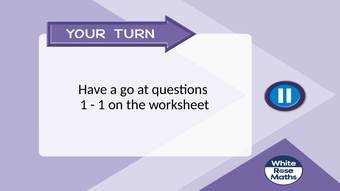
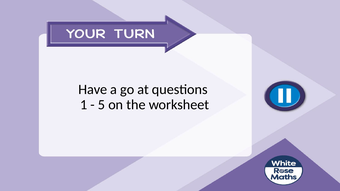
1 at (102, 105): 1 -> 5
